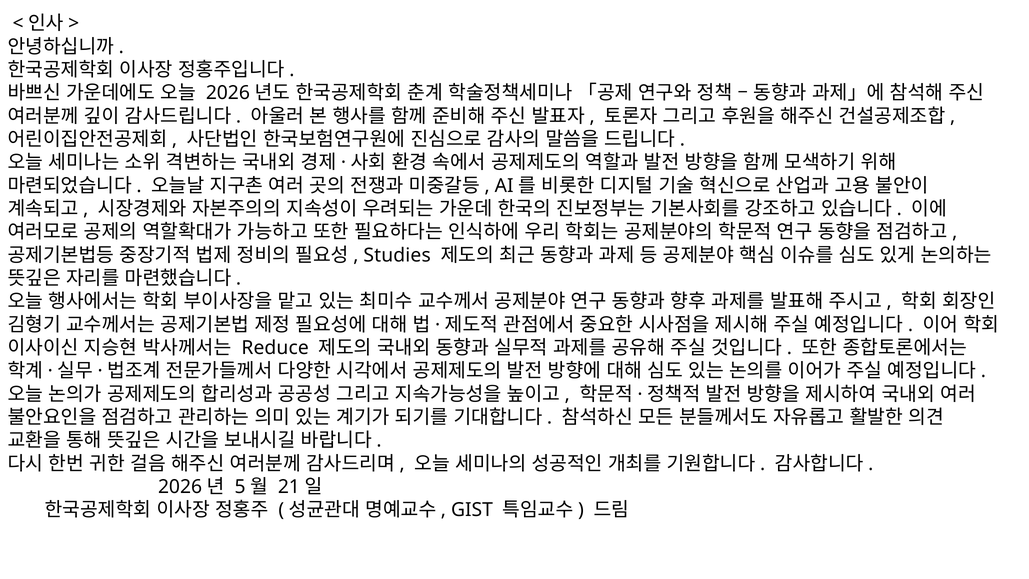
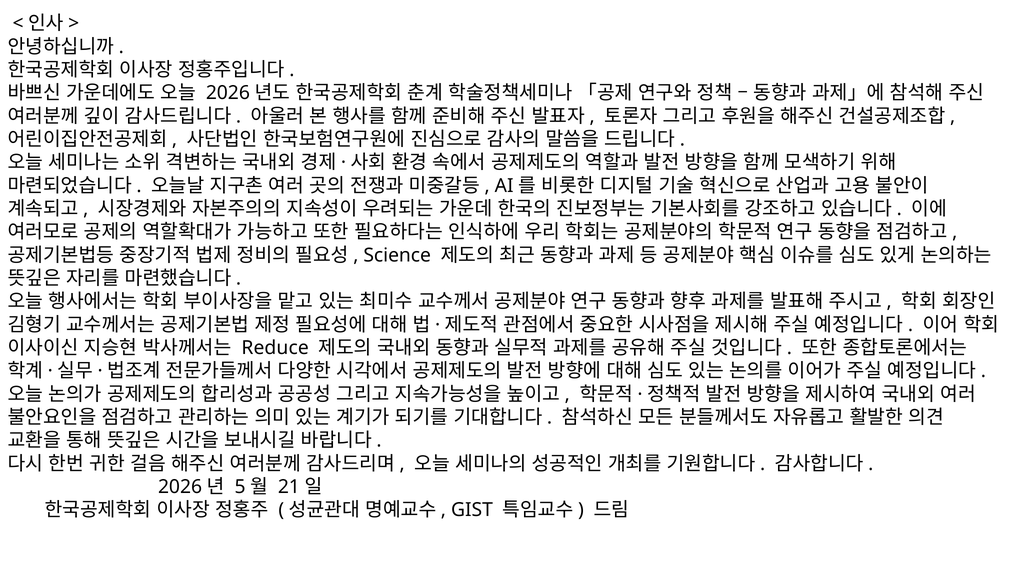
Studies: Studies -> Science
